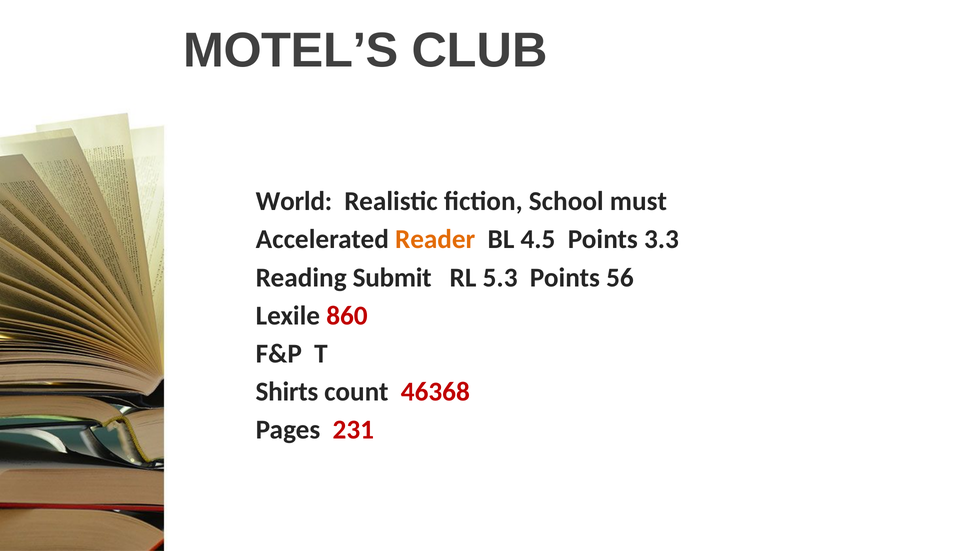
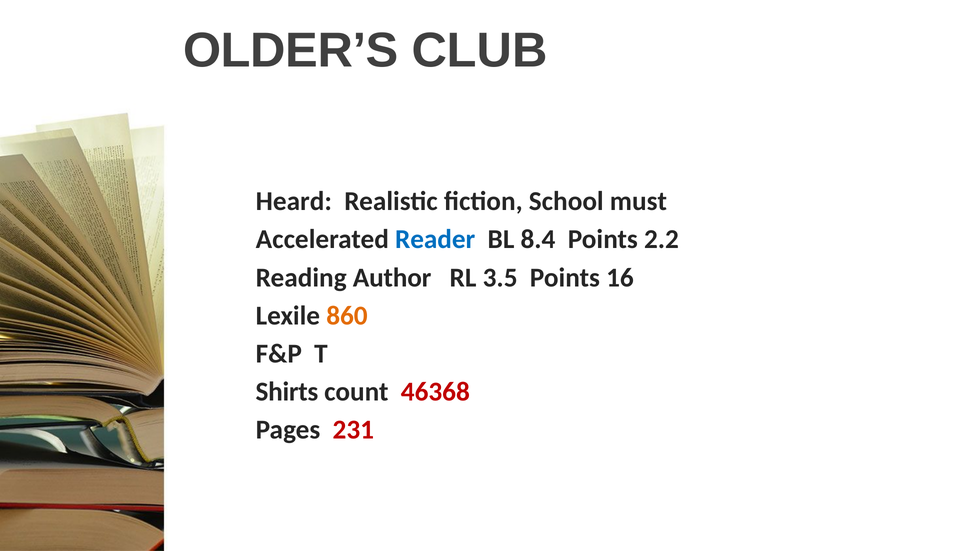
MOTEL’S: MOTEL’S -> OLDER’S
World: World -> Heard
Reader colour: orange -> blue
4.5: 4.5 -> 8.4
3.3: 3.3 -> 2.2
Submit: Submit -> Author
5.3: 5.3 -> 3.5
56: 56 -> 16
860 colour: red -> orange
